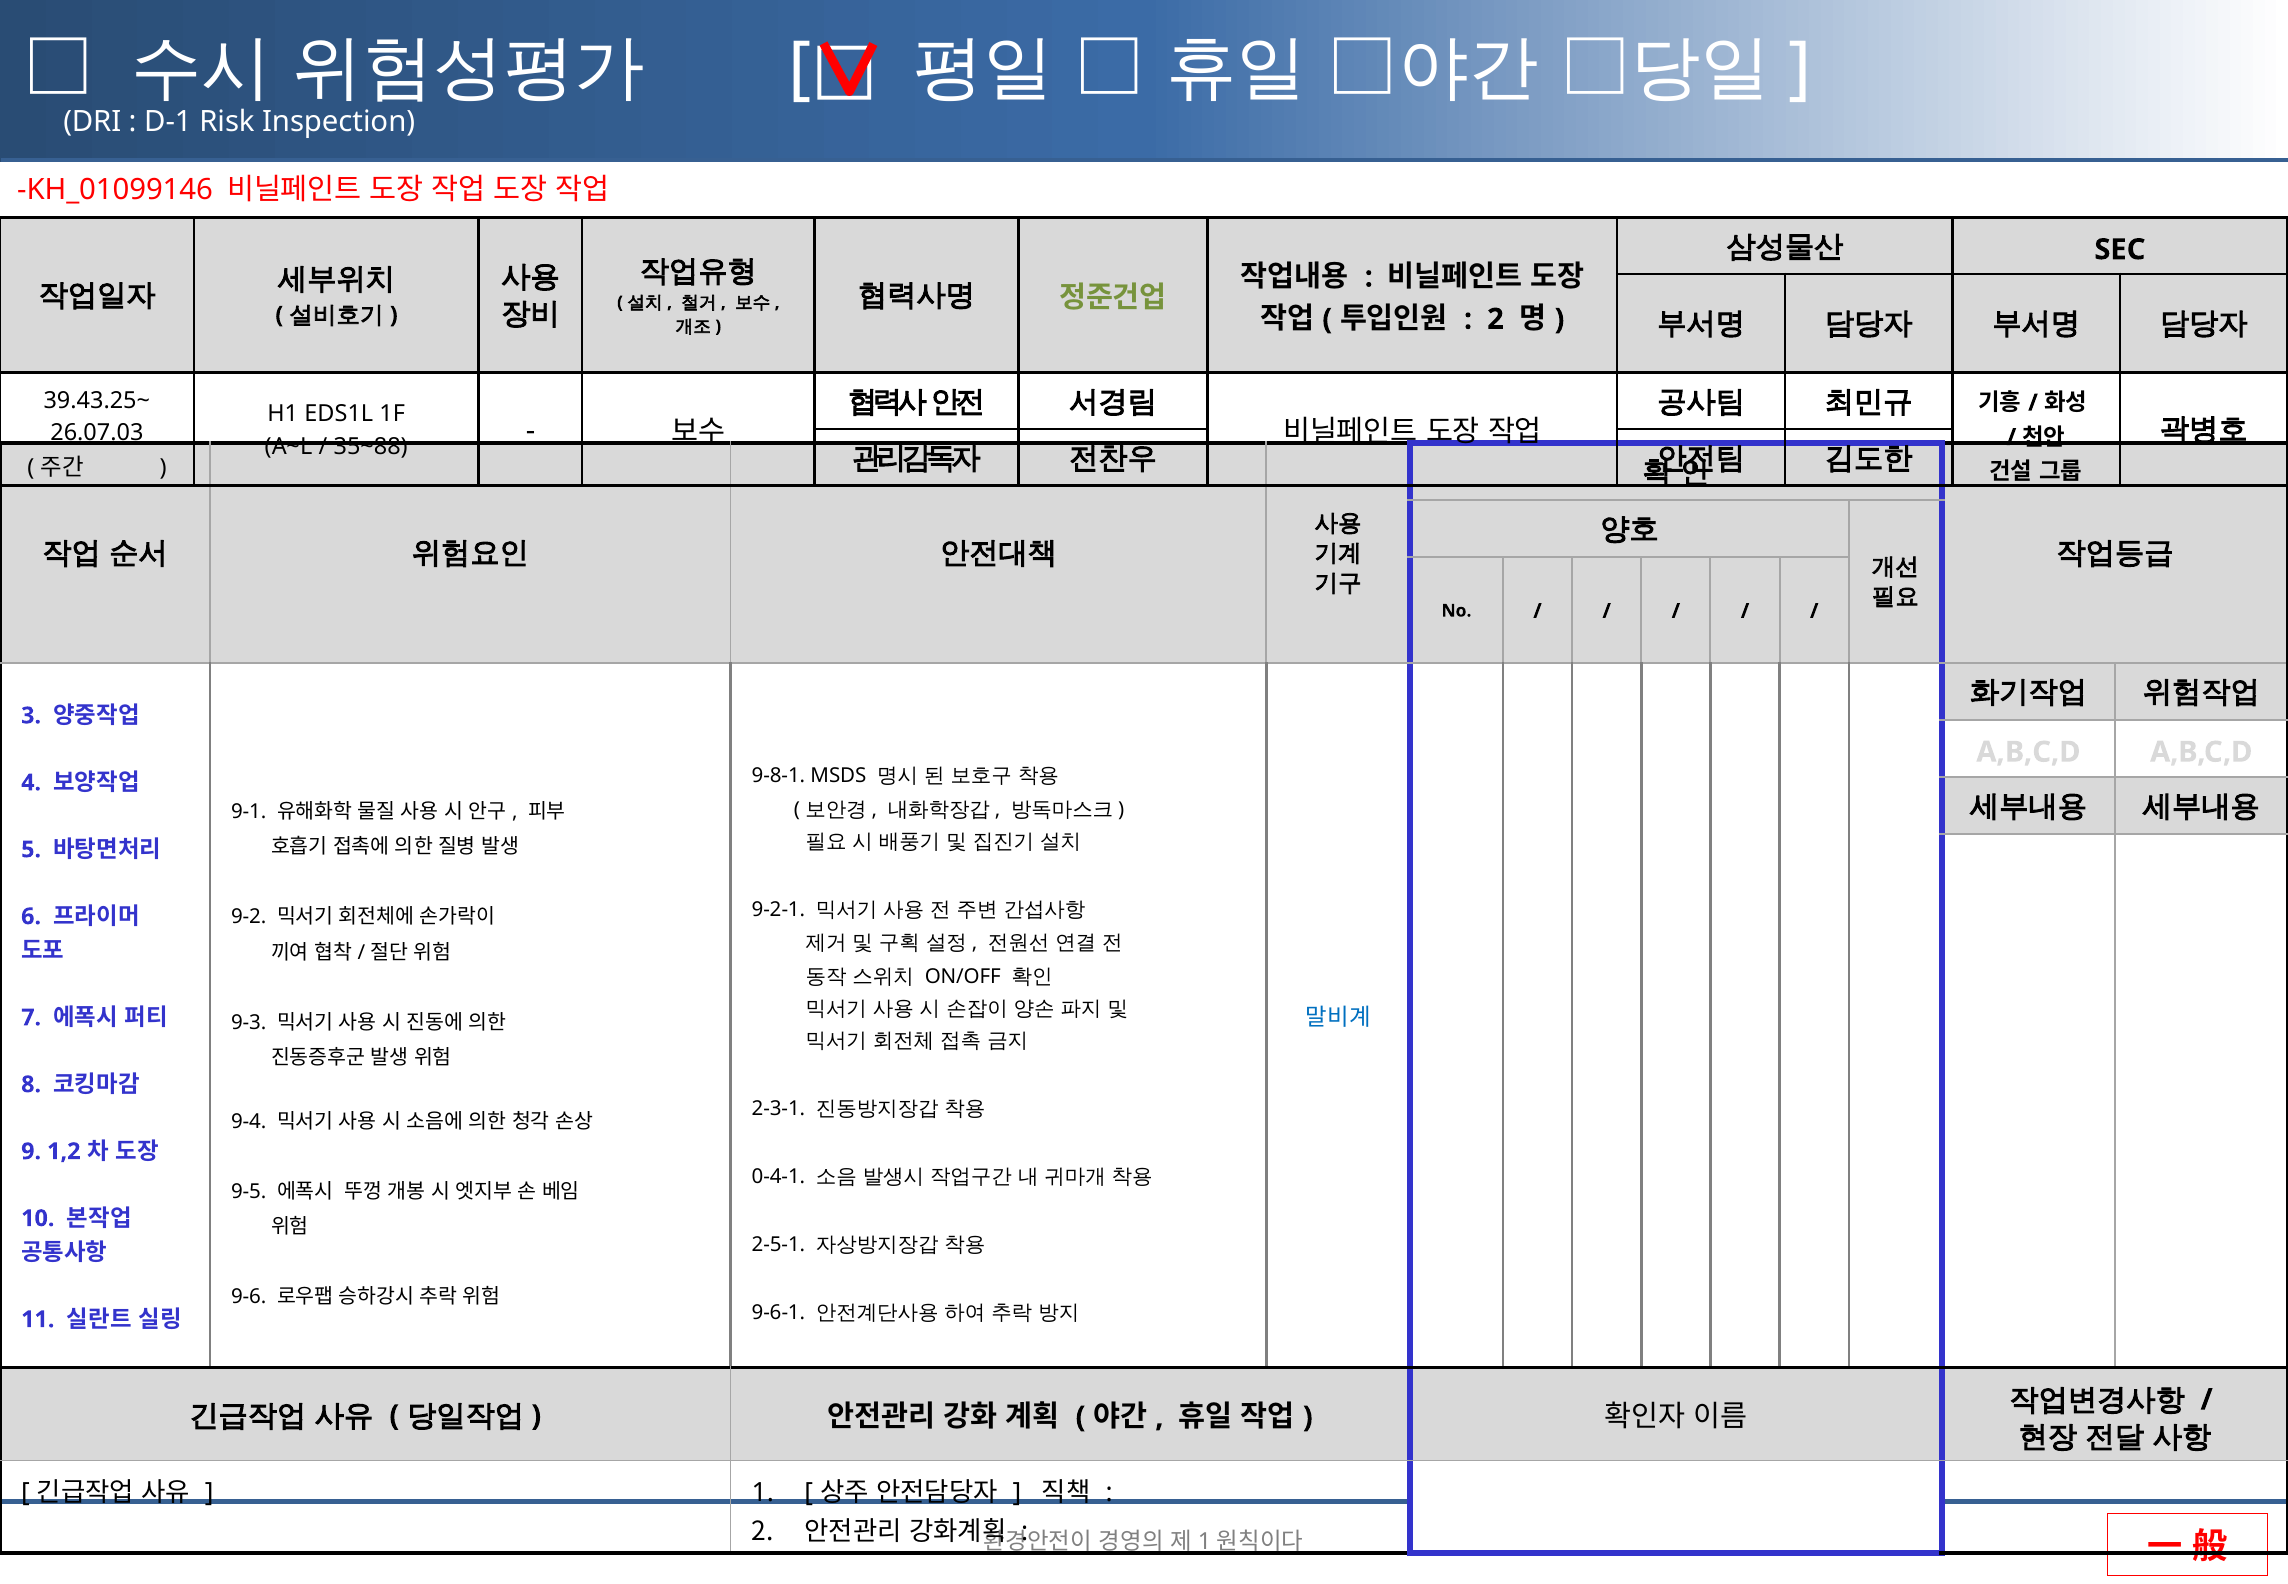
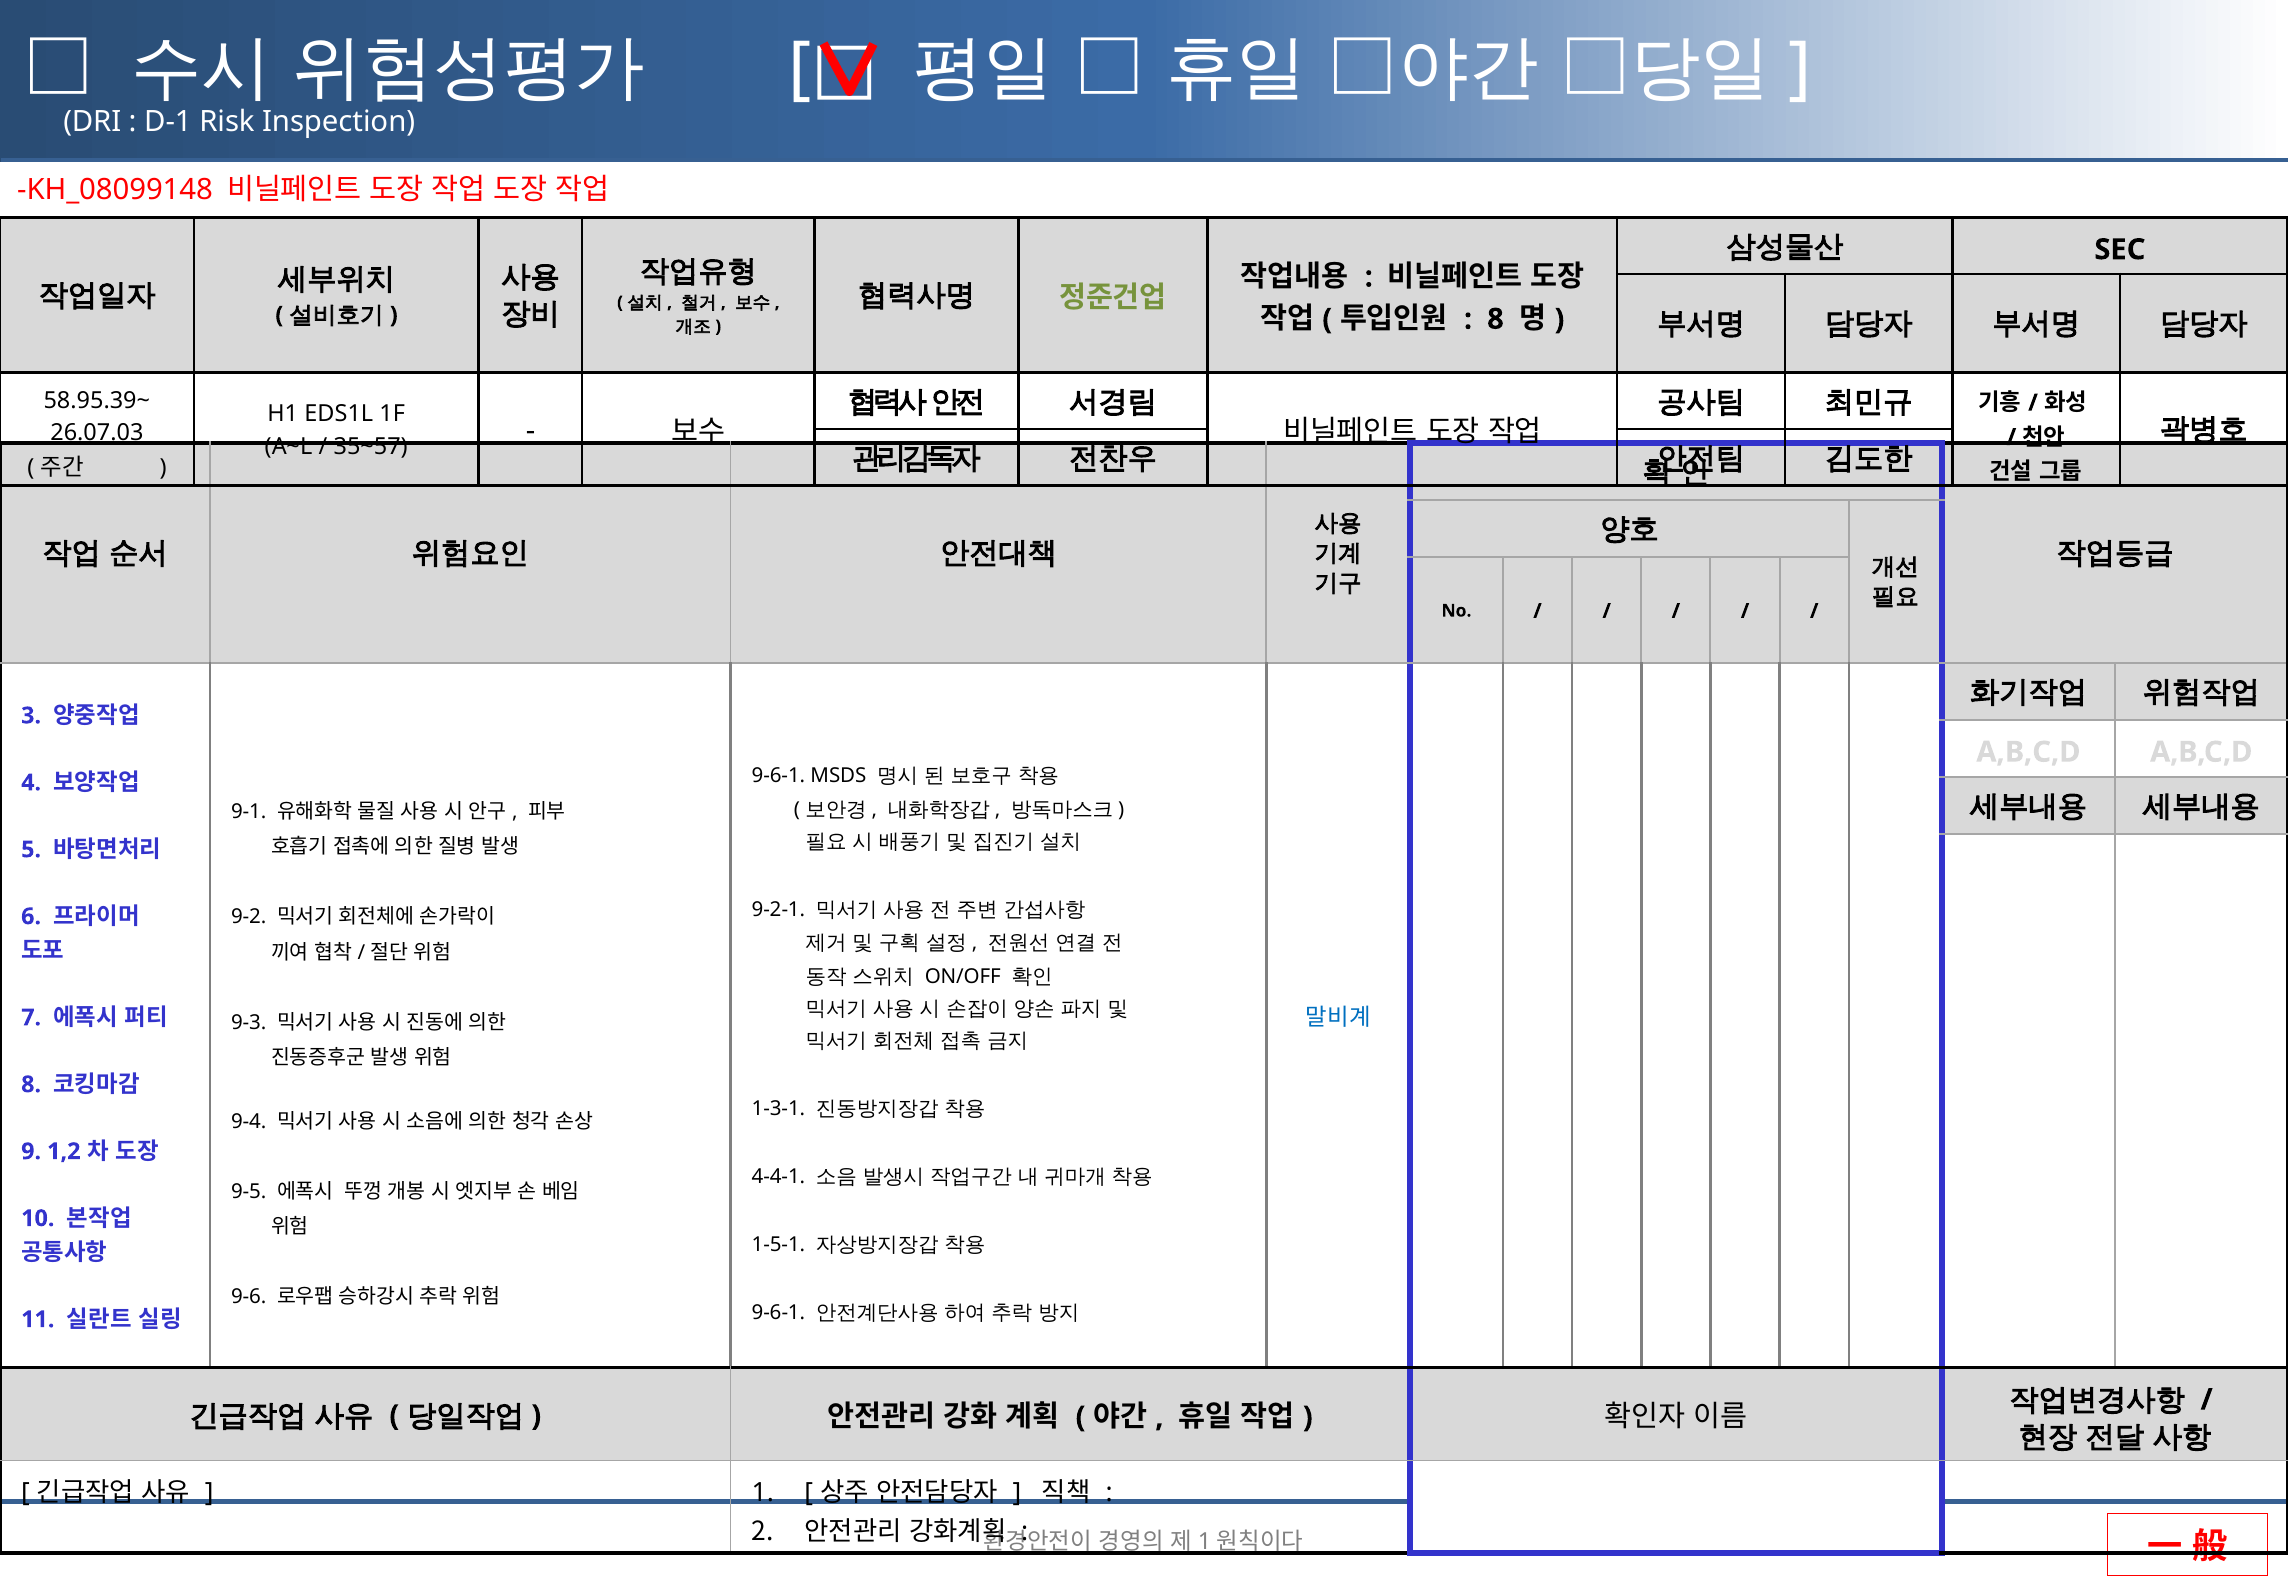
KH_01099146: KH_01099146 -> KH_08099148
2 at (1495, 319): 2 -> 8
39.43.25~: 39.43.25~ -> 58.95.39~
35~88: 35~88 -> 35~57
9-8-1 at (778, 776): 9-8-1 -> 9-6-1
2-3-1: 2-3-1 -> 1-3-1
0-4-1: 0-4-1 -> 4-4-1
2-5-1: 2-5-1 -> 1-5-1
